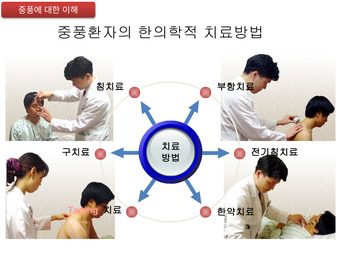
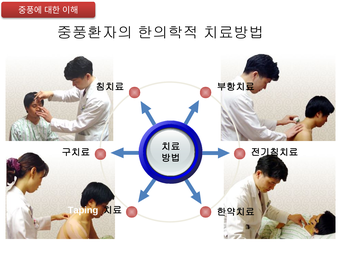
Taping colour: pink -> white
